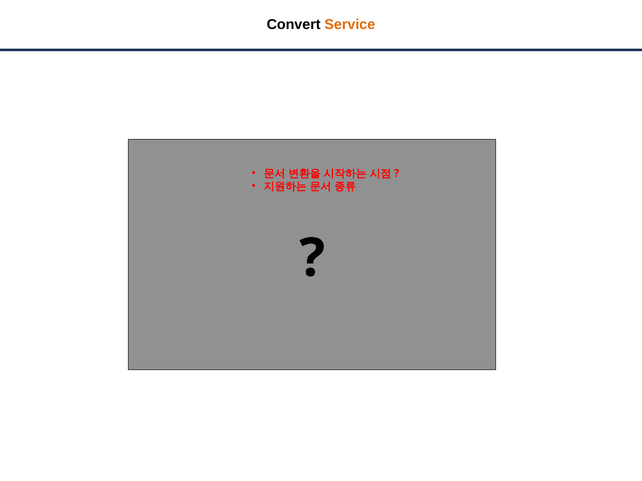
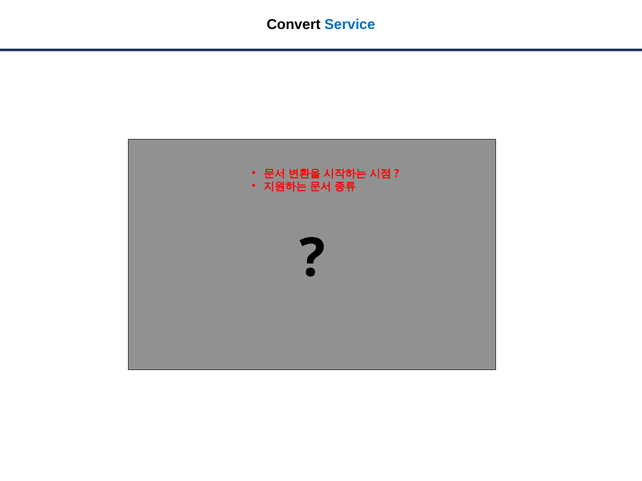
Service colour: orange -> blue
